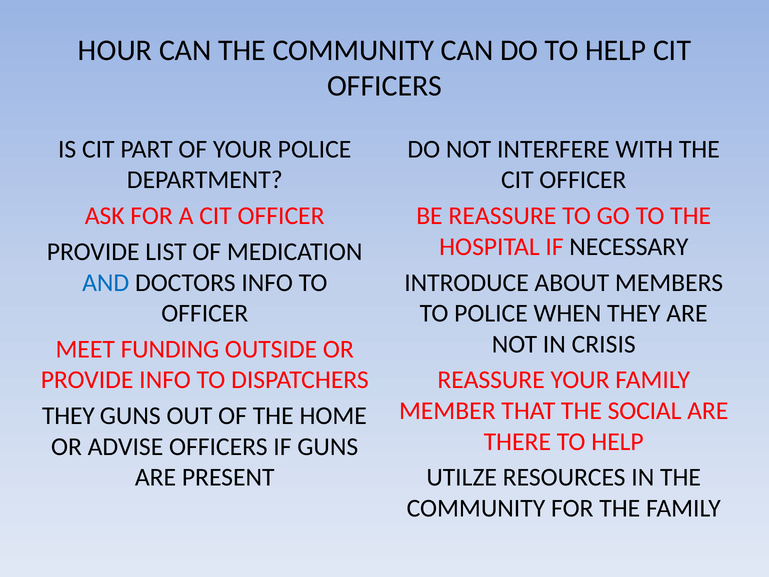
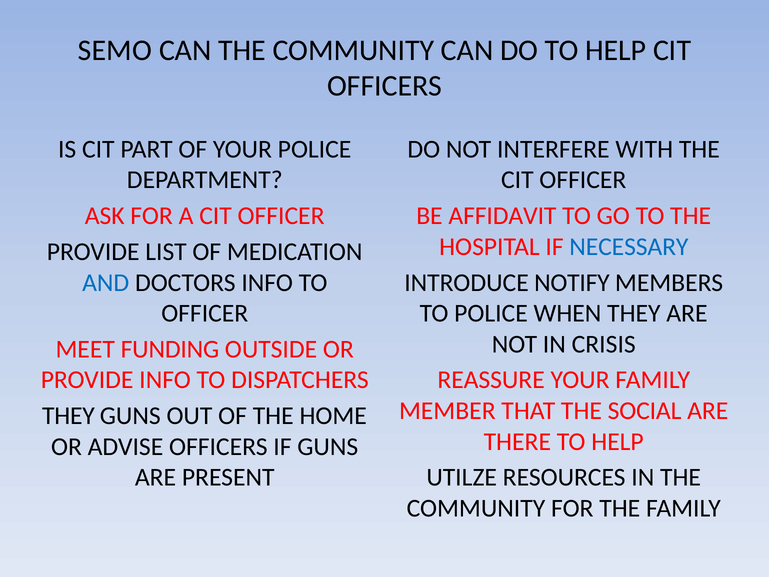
HOUR: HOUR -> SEMO
BE REASSURE: REASSURE -> AFFIDAVIT
NECESSARY colour: black -> blue
ABOUT: ABOUT -> NOTIFY
